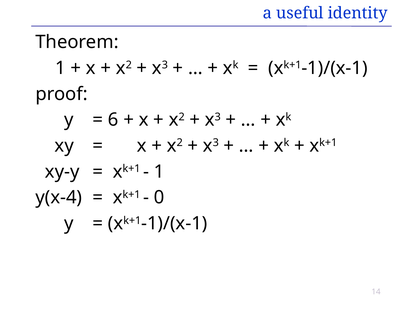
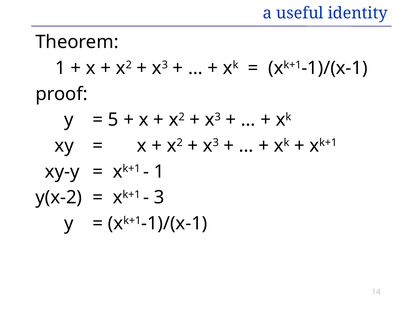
6: 6 -> 5
y(x-4: y(x-4 -> y(x-2
0: 0 -> 3
